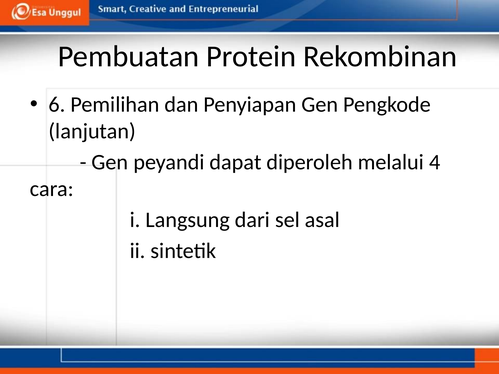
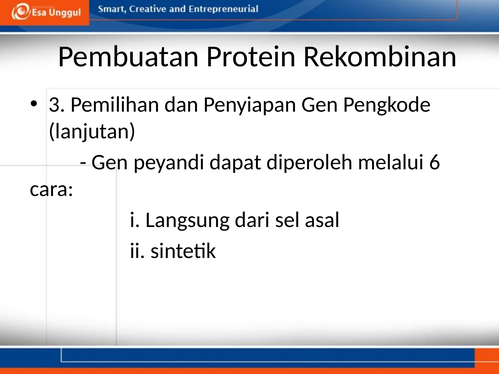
6: 6 -> 3
4: 4 -> 6
